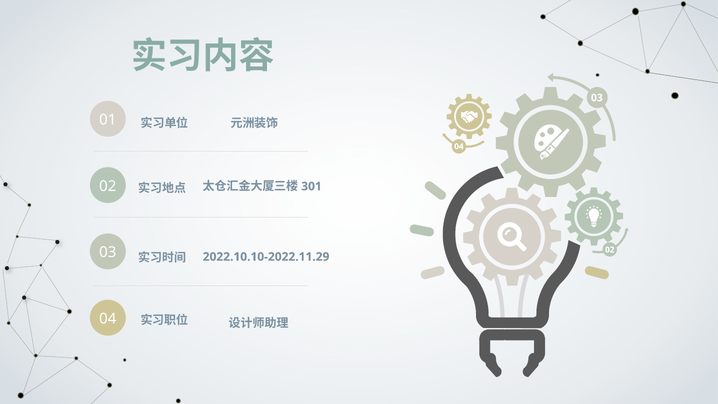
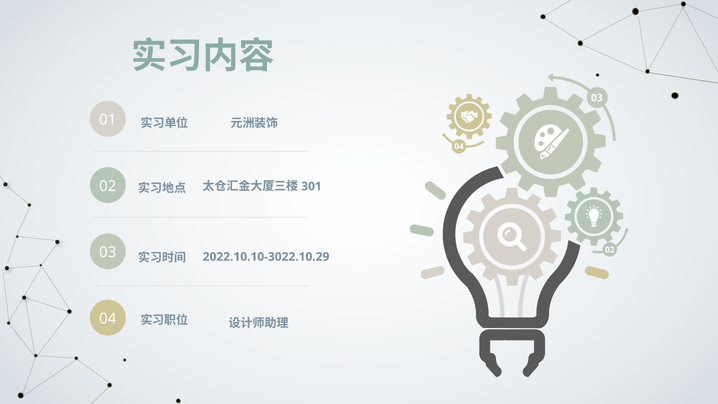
2022.10.10-2022.11.29: 2022.10.10-2022.11.29 -> 2022.10.10-3022.10.29
